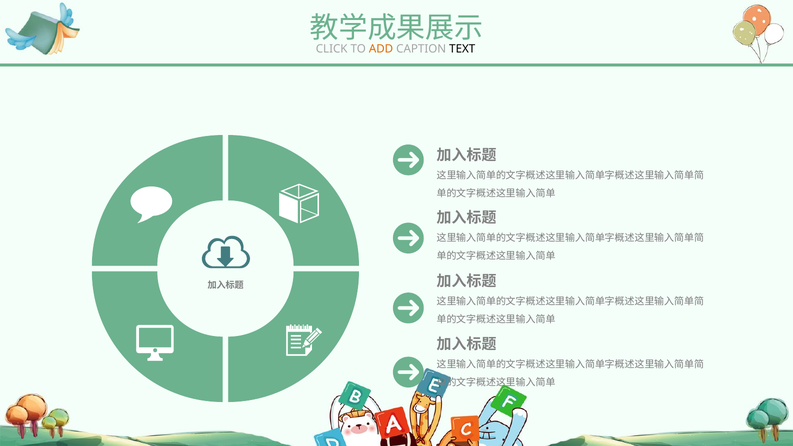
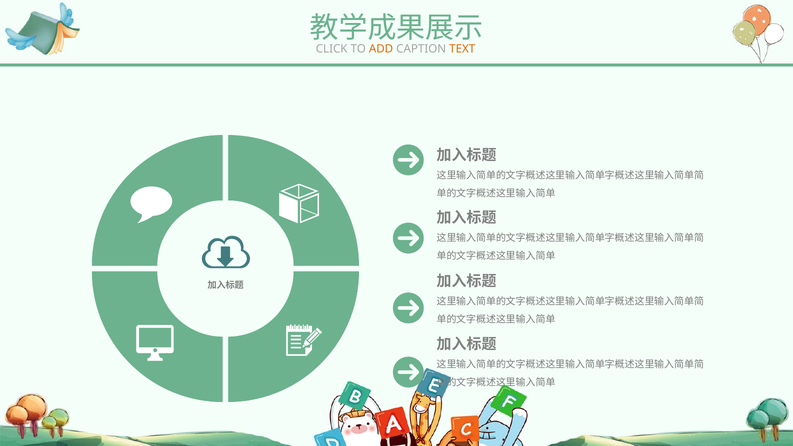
TEXT colour: black -> orange
